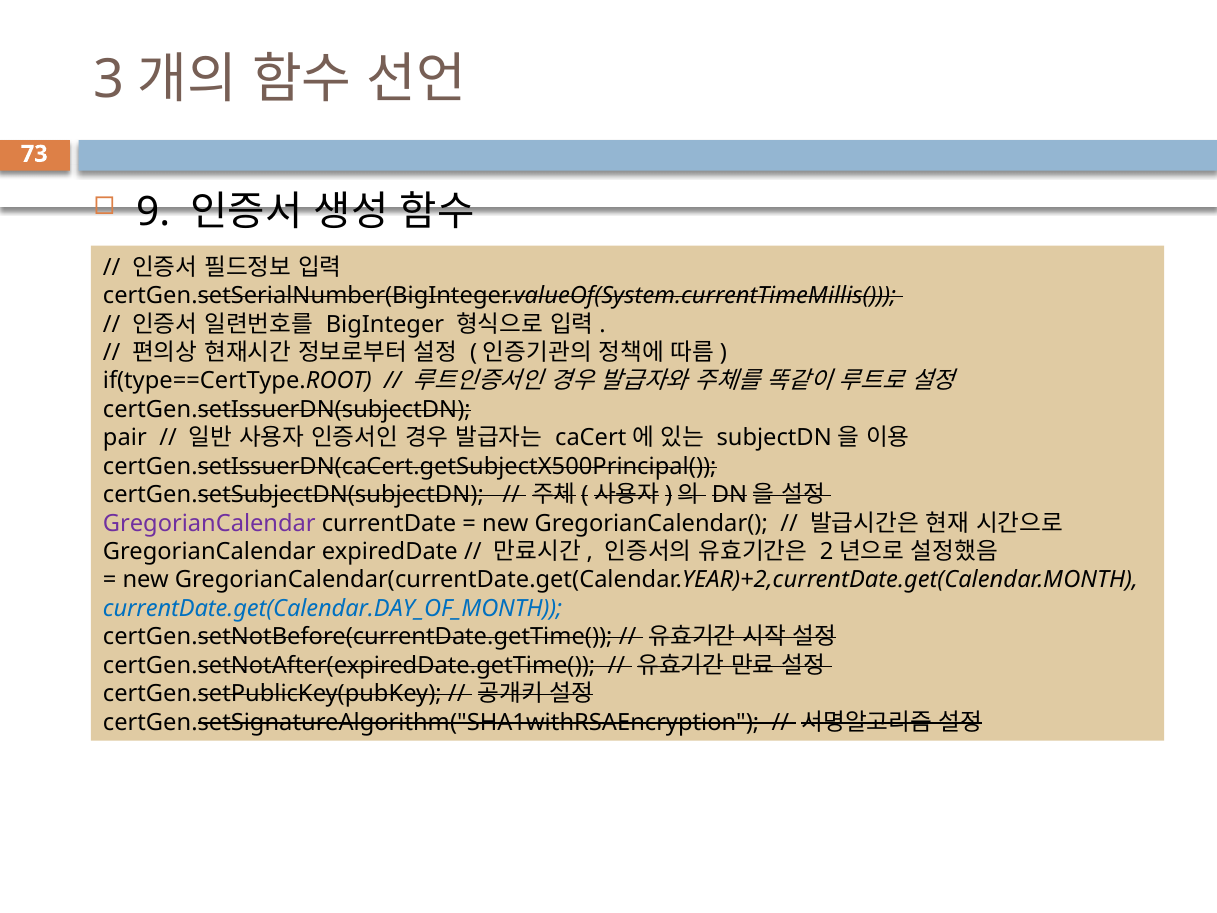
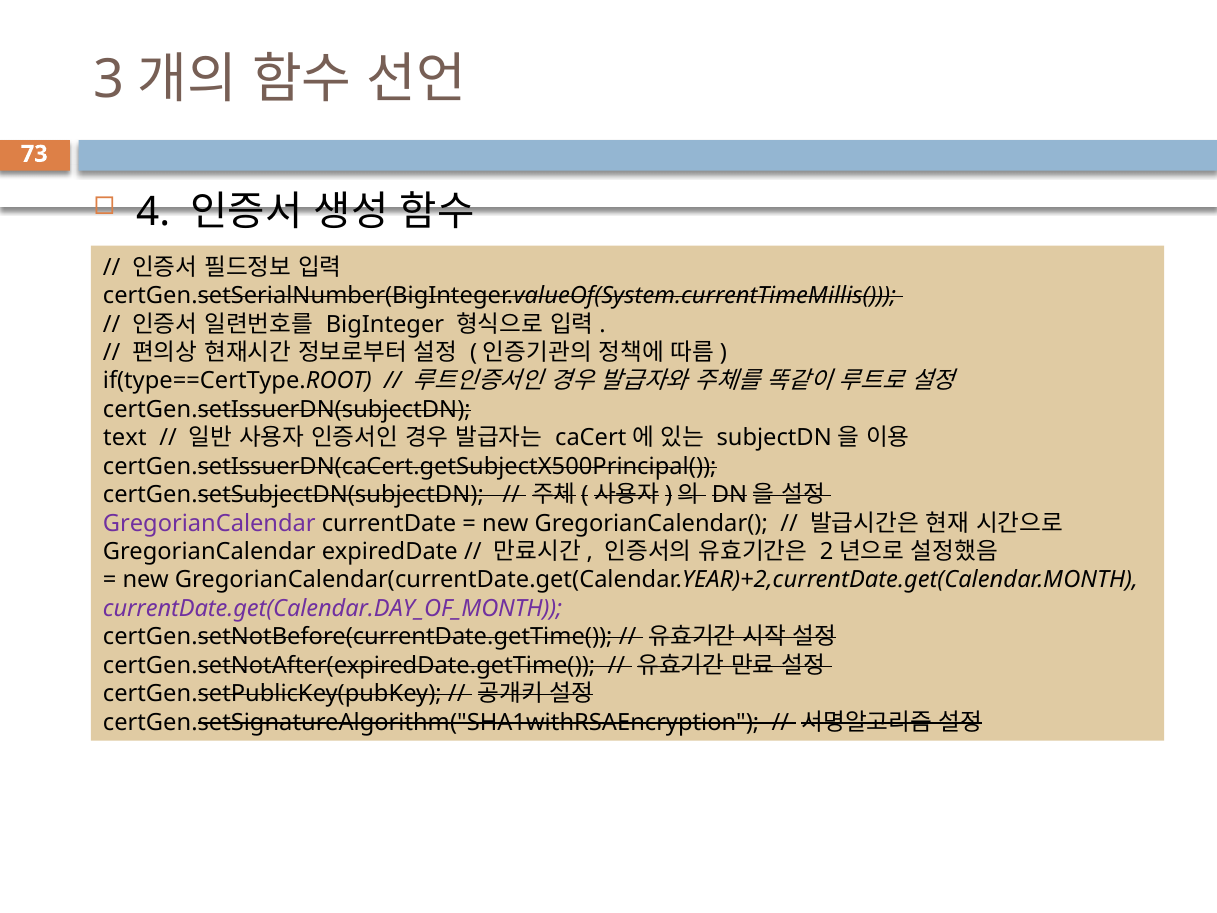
9: 9 -> 4
pair: pair -> text
currentDate.get(Calendar.DAY_OF_MONTH colour: blue -> purple
